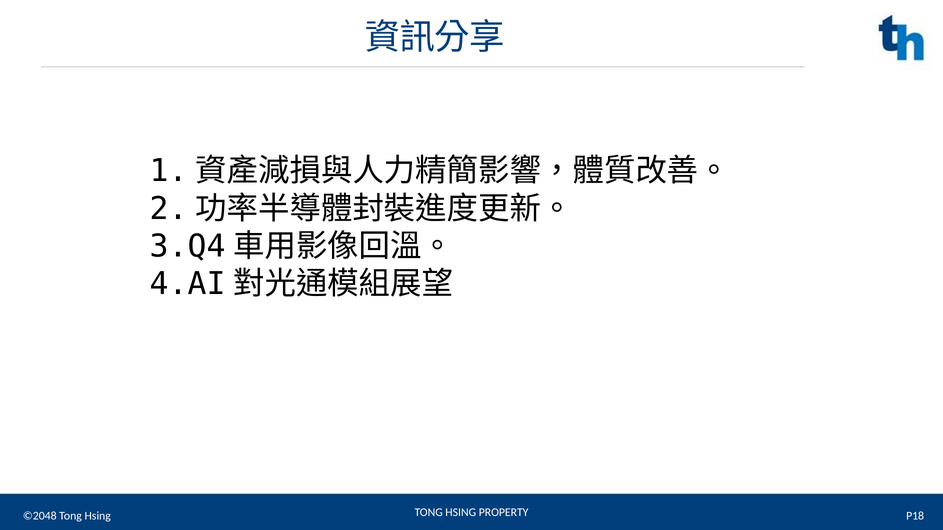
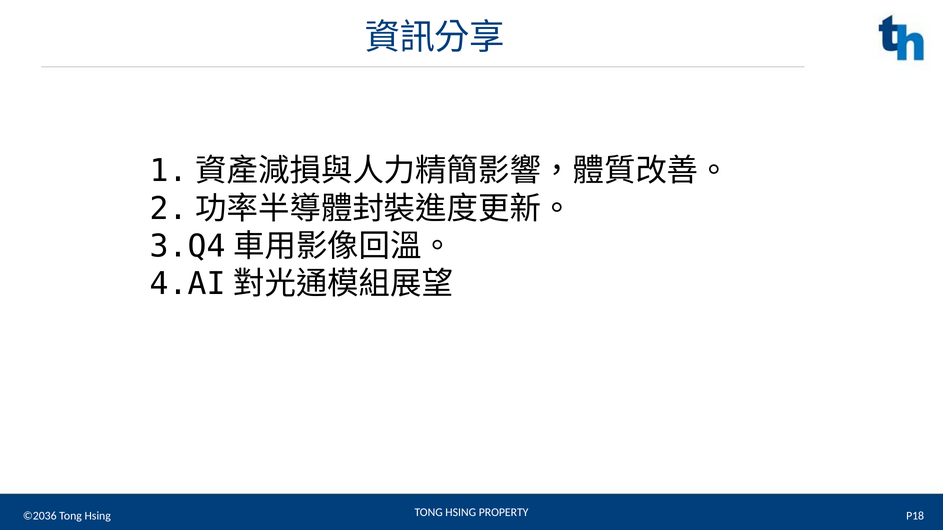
©2048: ©2048 -> ©2036
